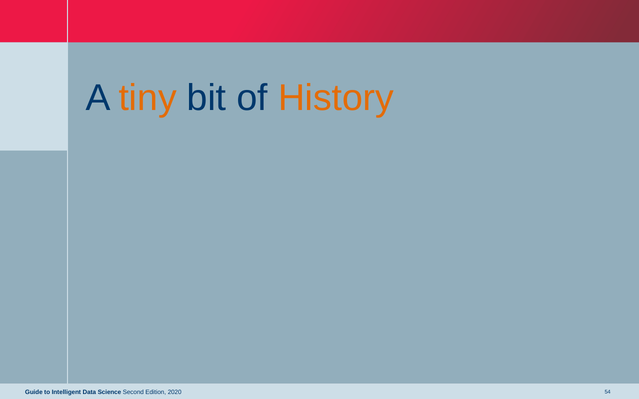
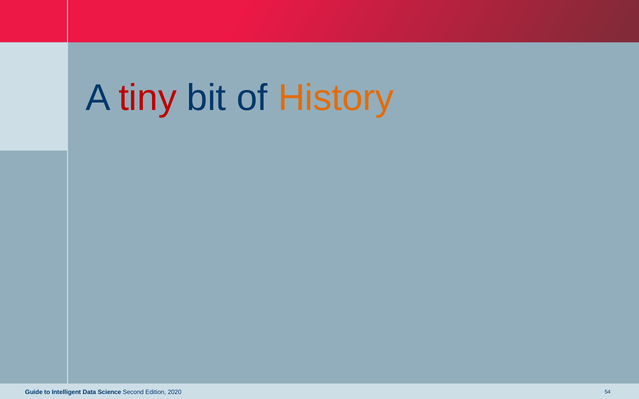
tiny colour: orange -> red
